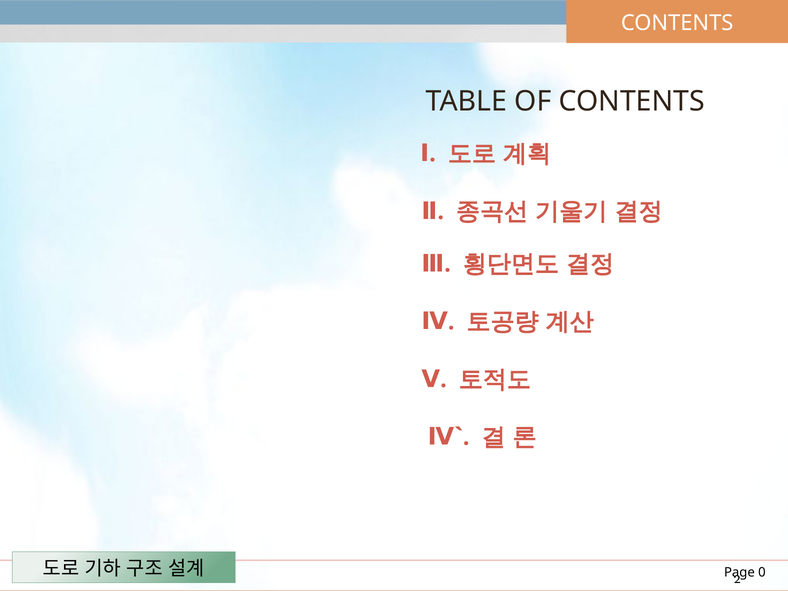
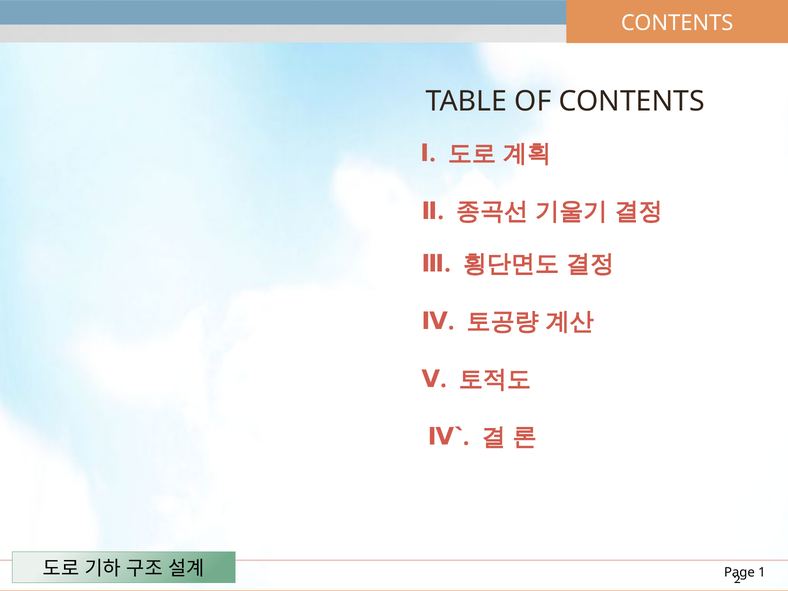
0: 0 -> 1
